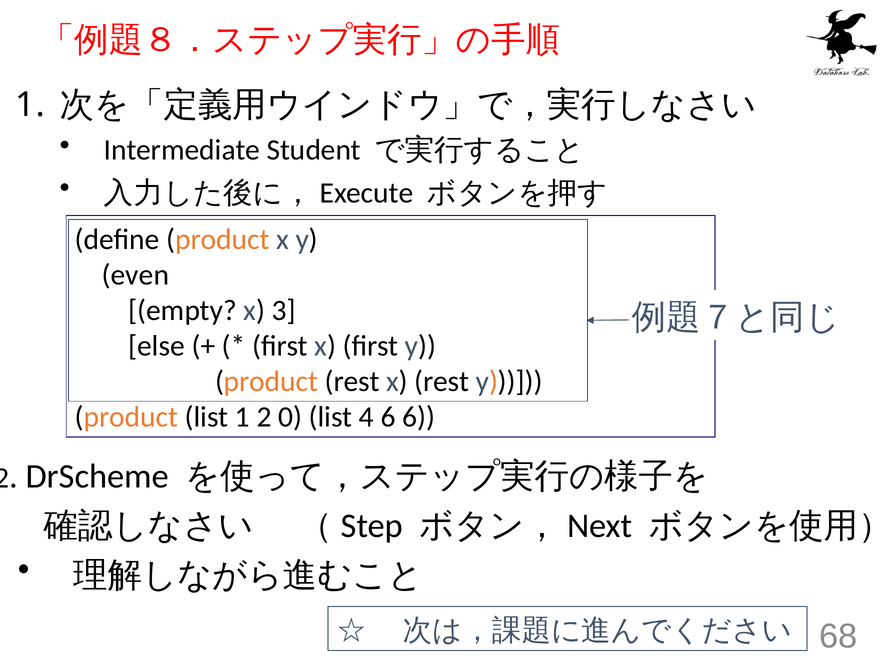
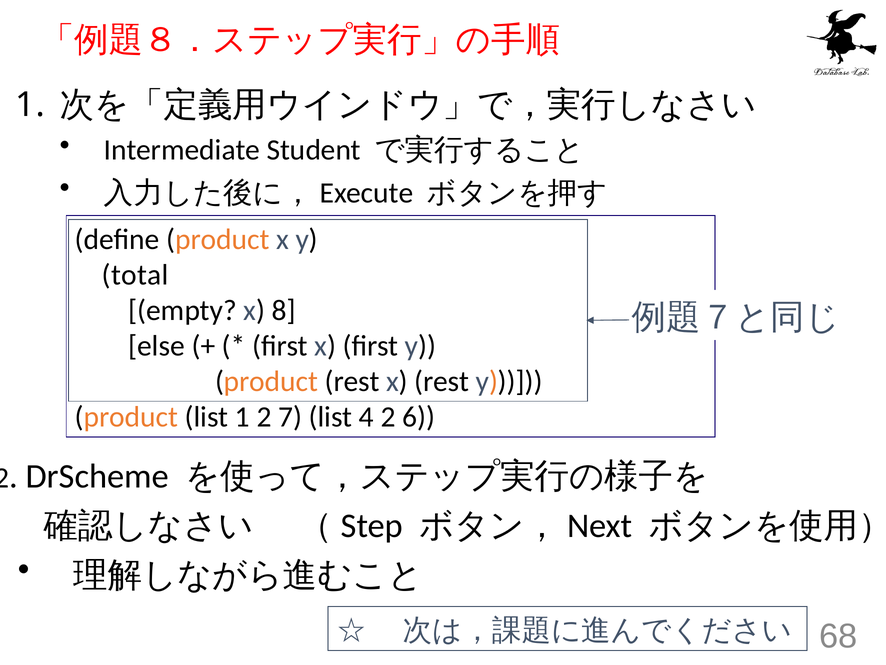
even: even -> total
3: 3 -> 8
0: 0 -> 7
4 6: 6 -> 2
